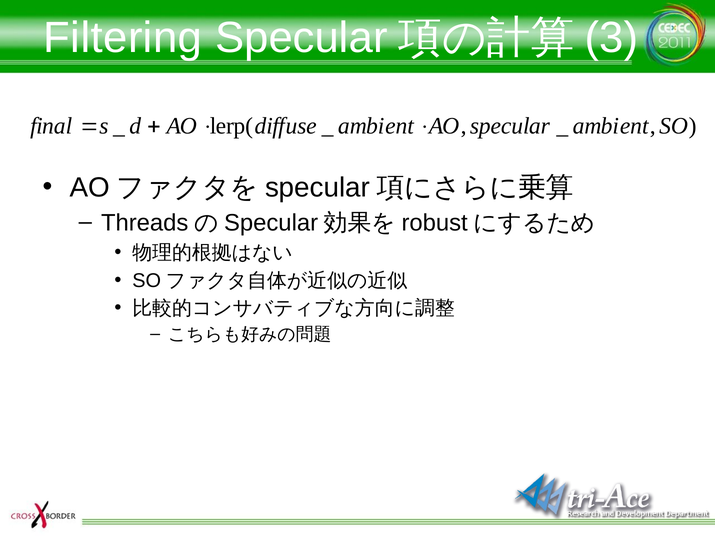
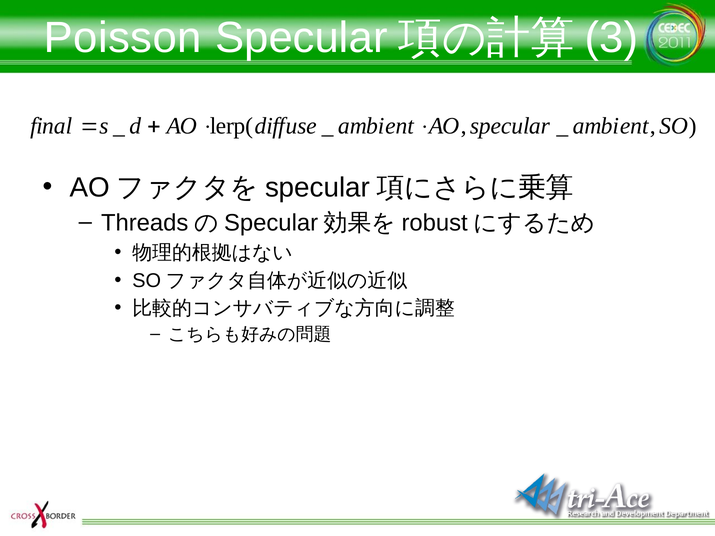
Filtering: Filtering -> Poisson
